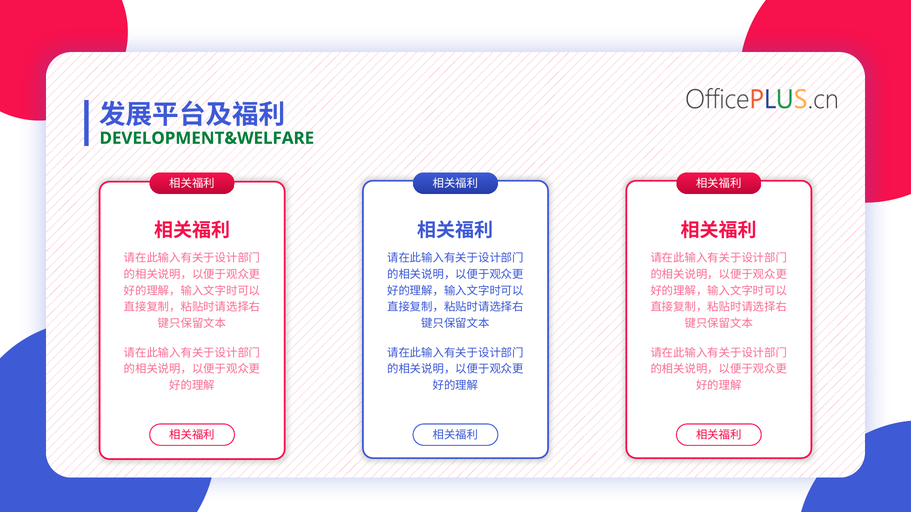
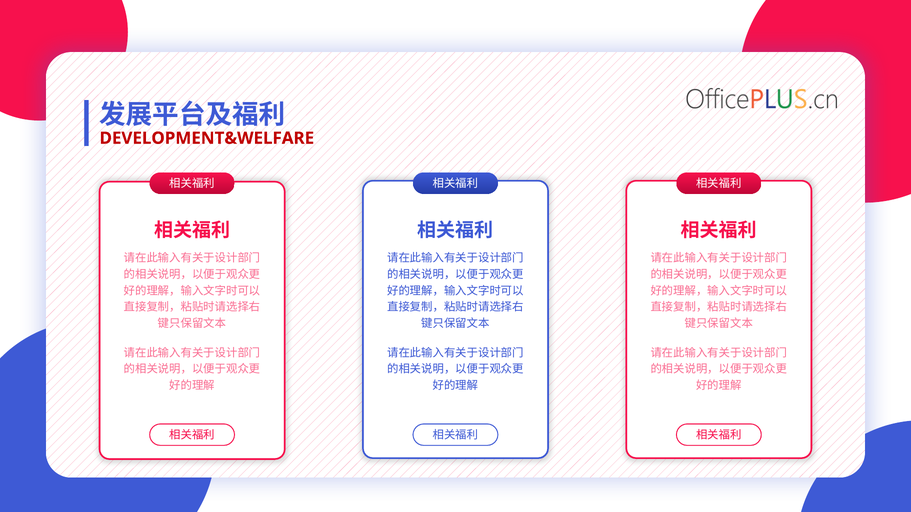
DEVELOPMENT&WELFARE colour: green -> red
